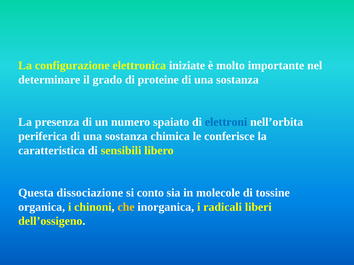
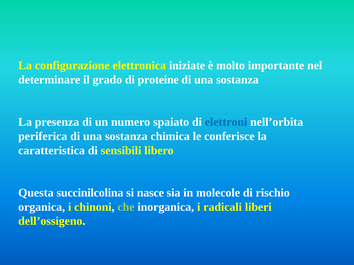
dissociazione: dissociazione -> succinilcolina
conto: conto -> nasce
tossine: tossine -> rischio
che colour: yellow -> light green
